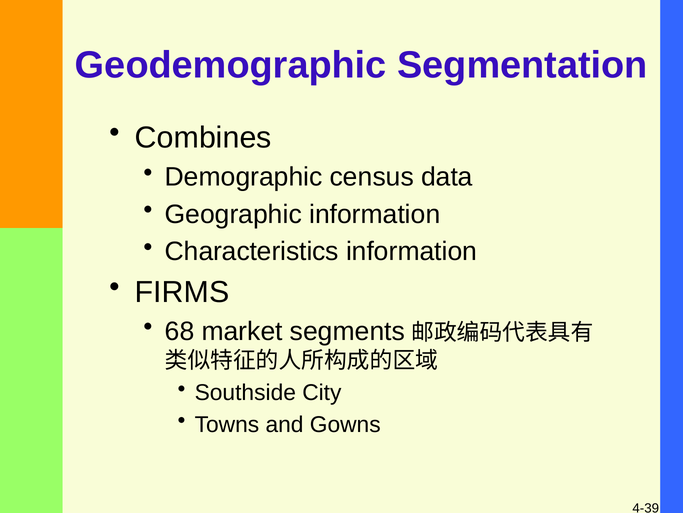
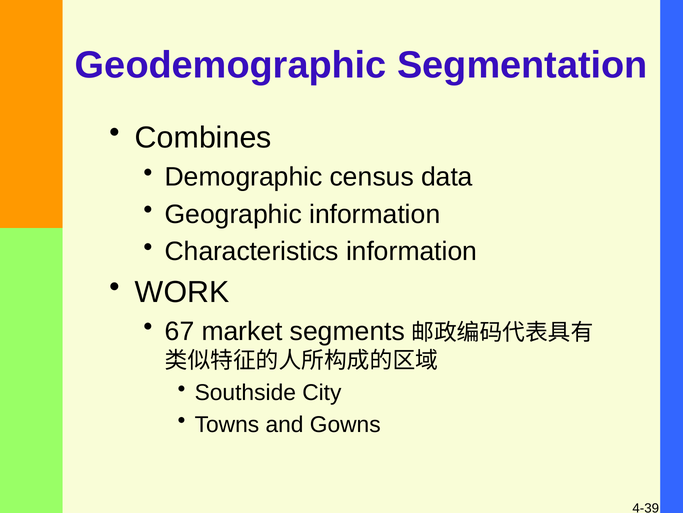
FIRMS: FIRMS -> WORK
68: 68 -> 67
